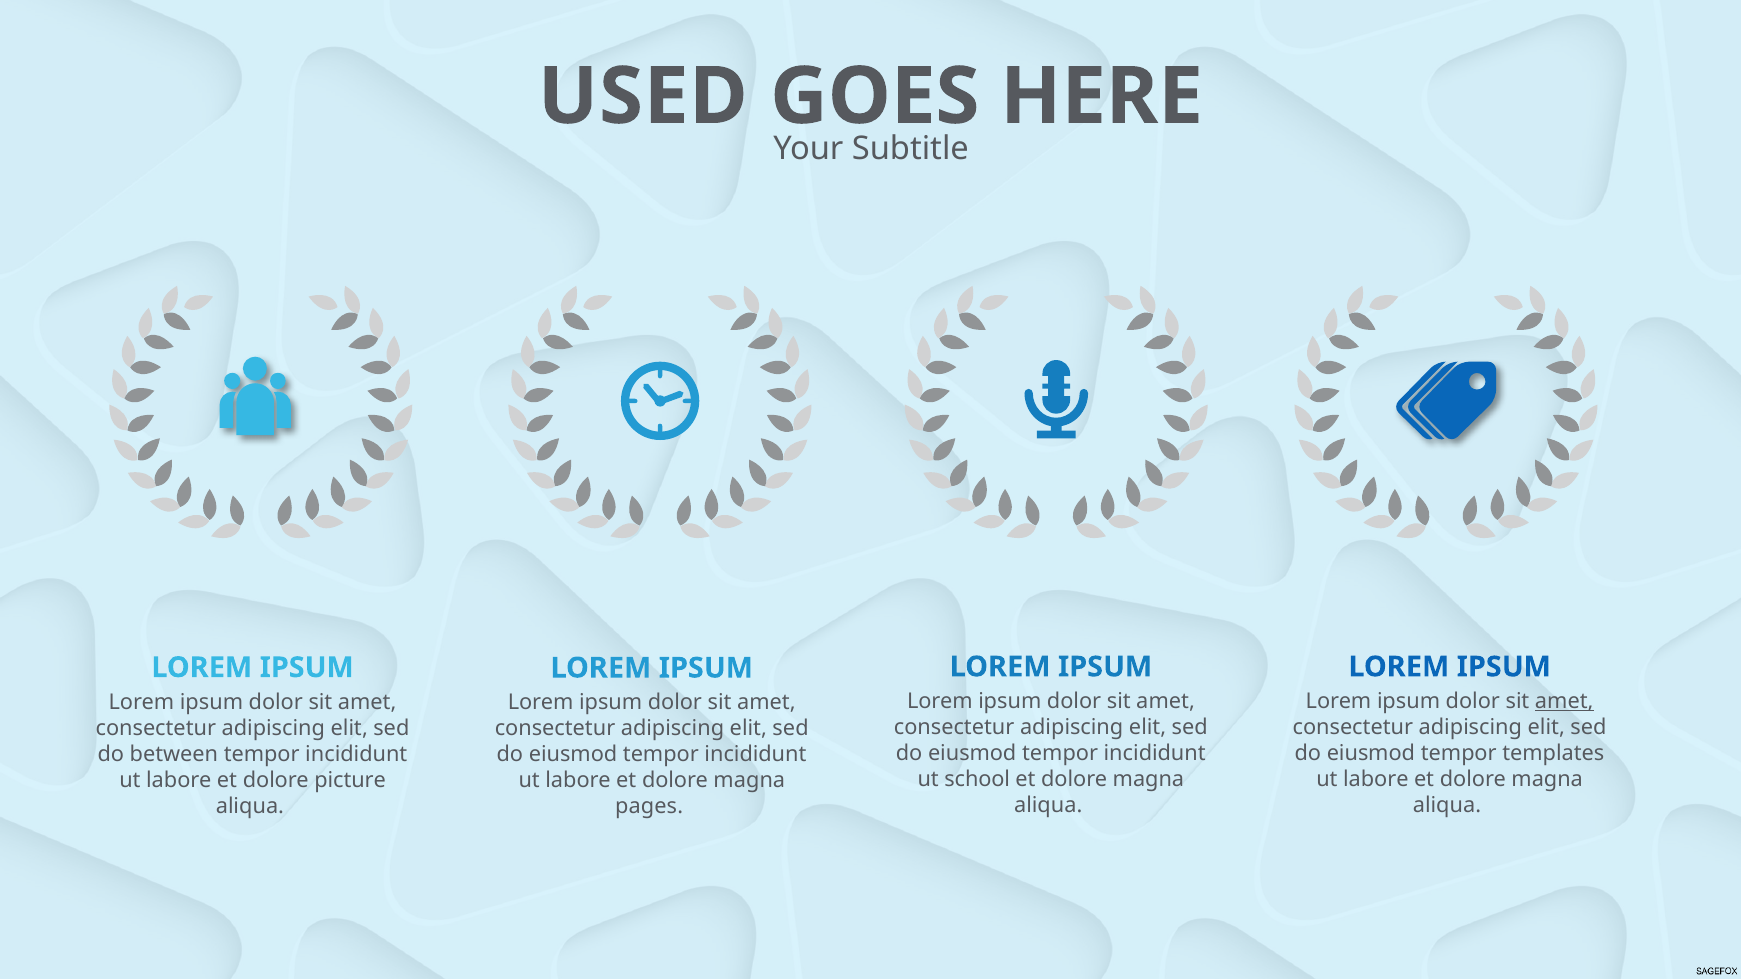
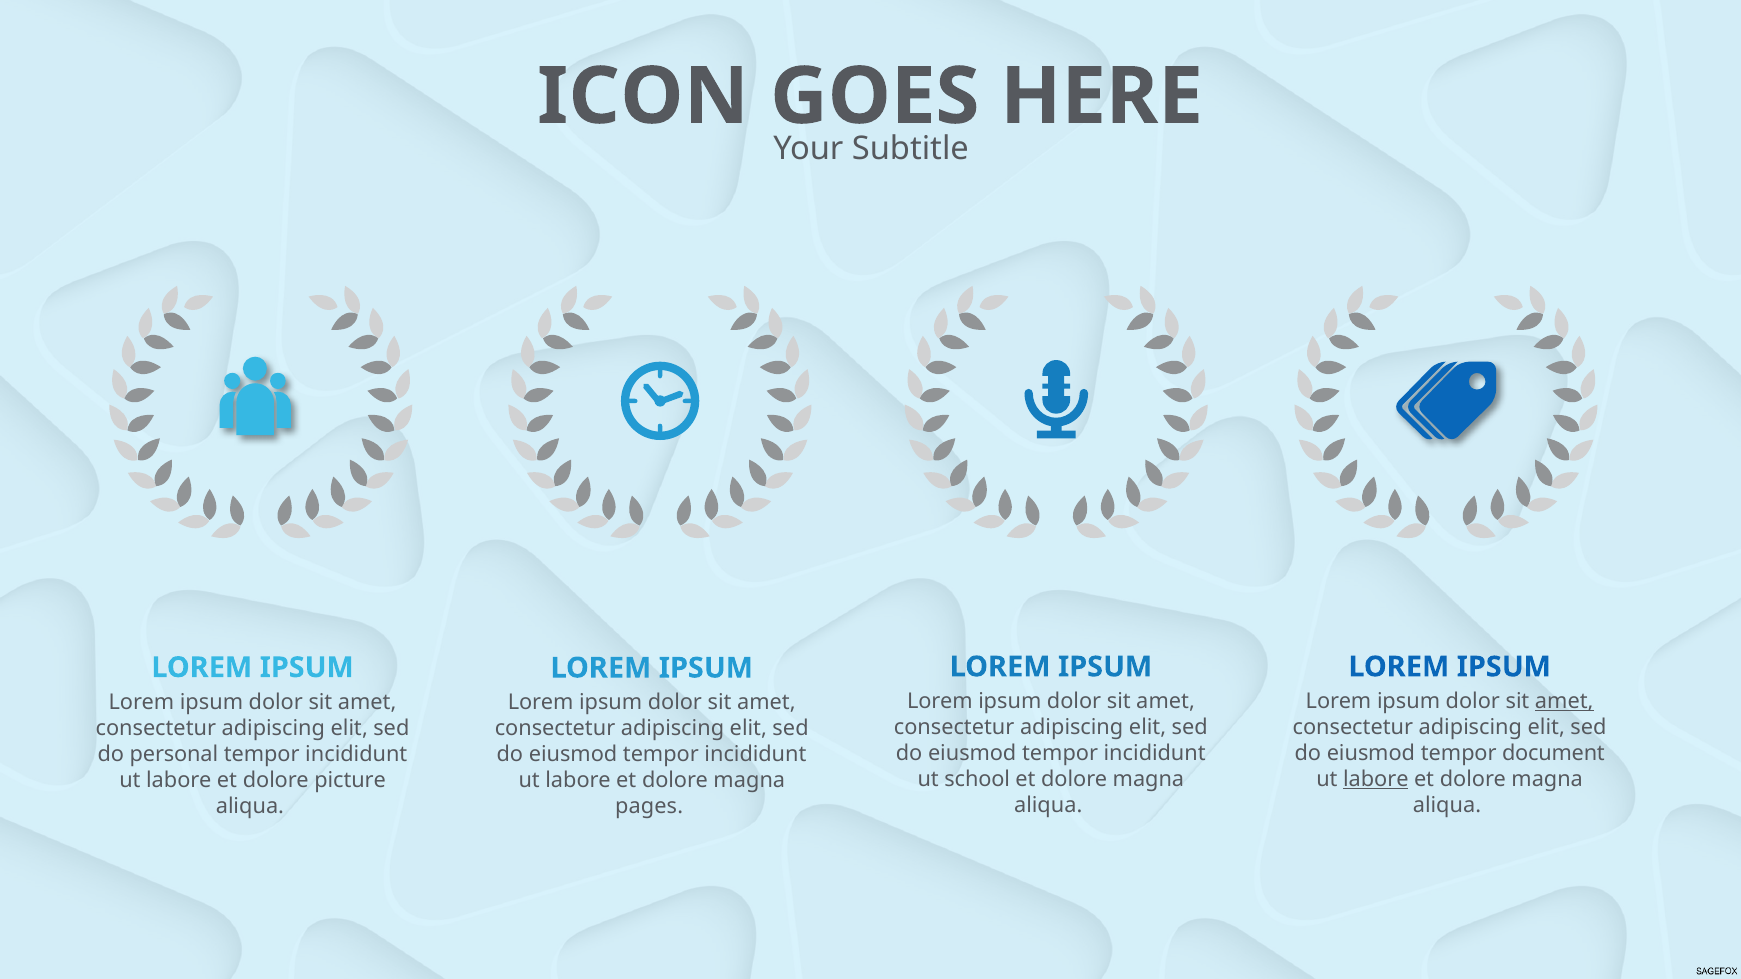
USED: USED -> ICON
templates: templates -> document
between: between -> personal
labore at (1376, 780) underline: none -> present
